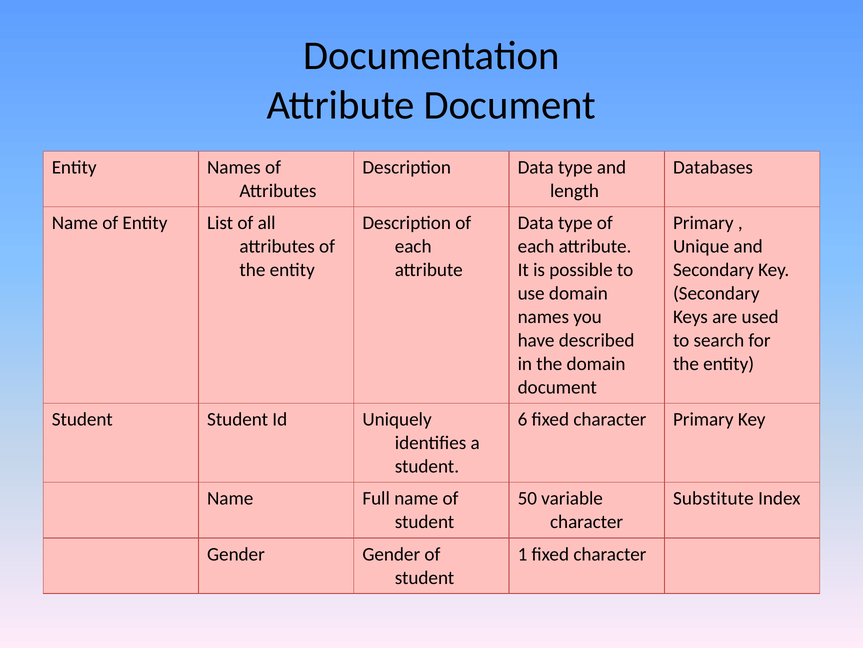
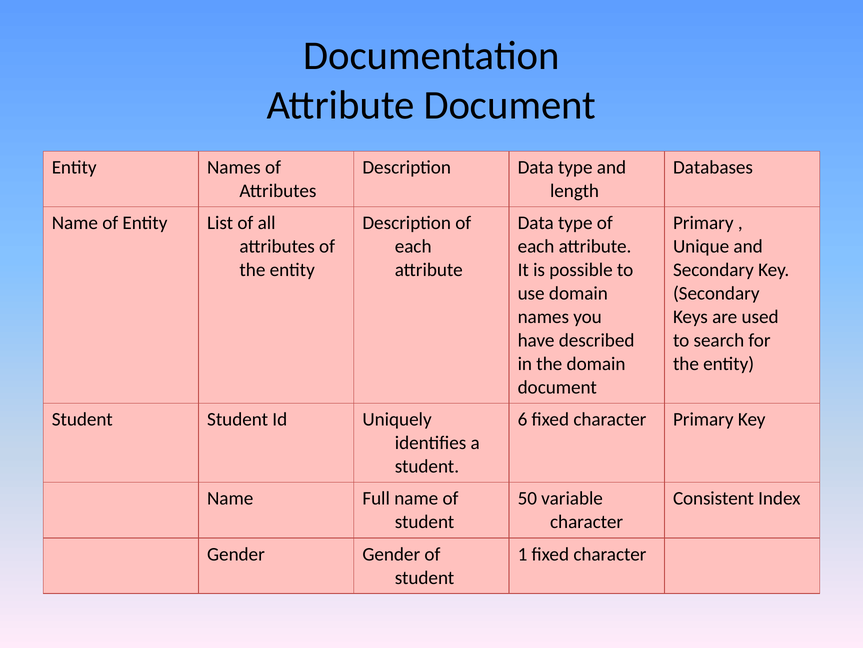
Substitute: Substitute -> Consistent
